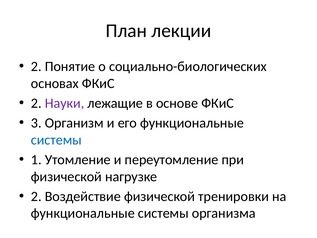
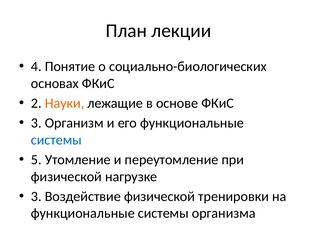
2 at (36, 67): 2 -> 4
Науки colour: purple -> orange
1: 1 -> 5
2 at (36, 196): 2 -> 3
